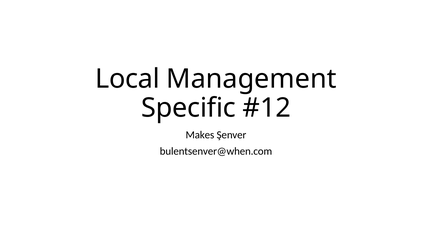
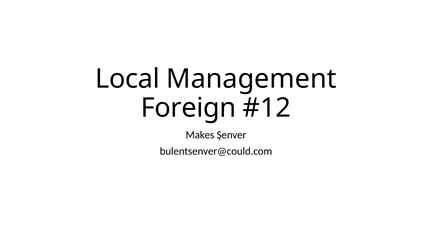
Specific: Specific -> Foreign
bulentsenver@when.com: bulentsenver@when.com -> bulentsenver@could.com
